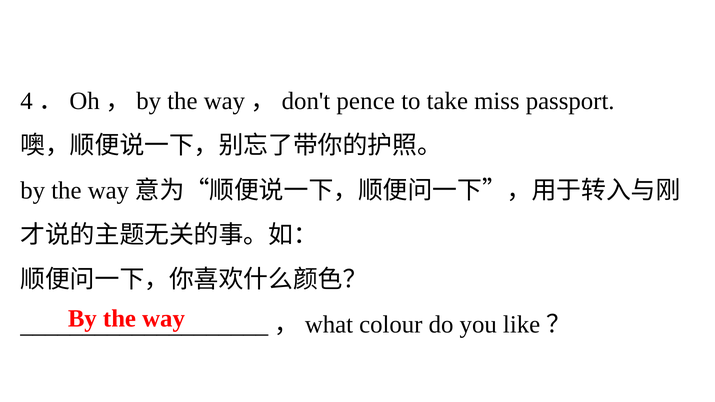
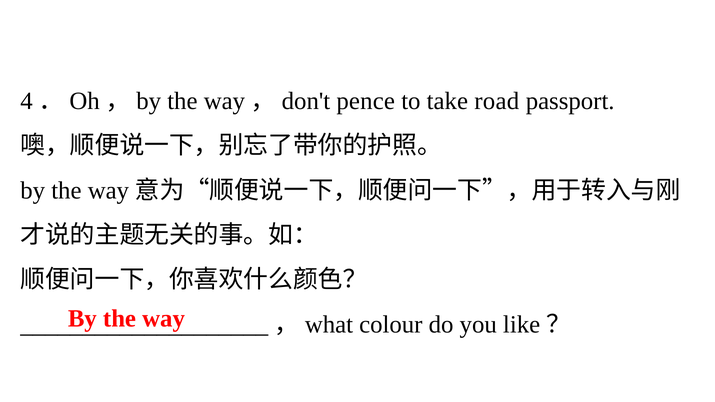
miss: miss -> road
